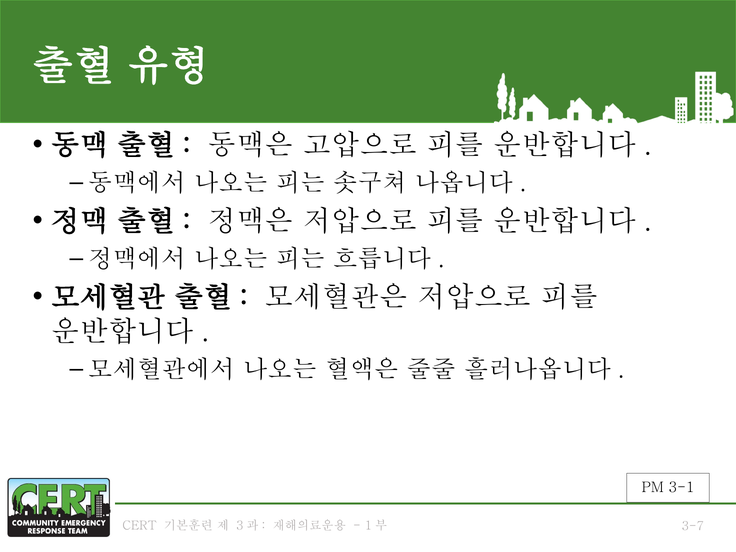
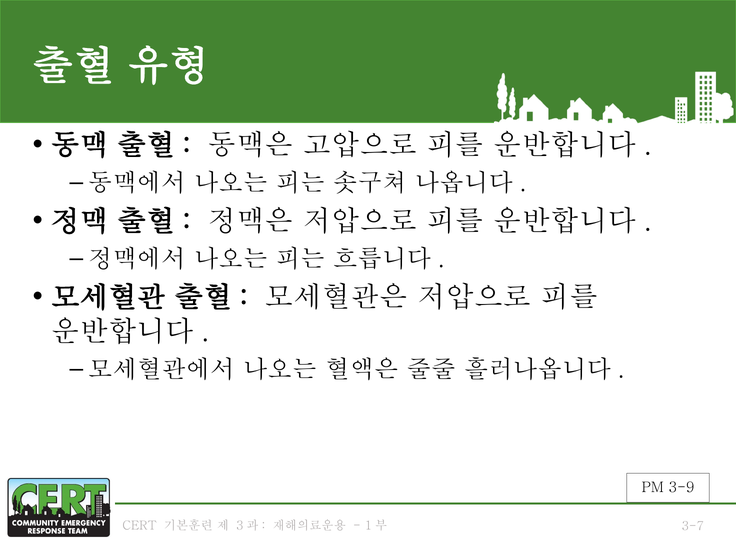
3-1: 3-1 -> 3-9
